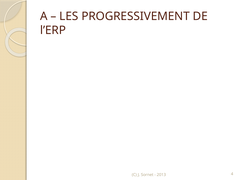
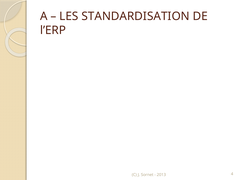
PROGRESSIVEMENT: PROGRESSIVEMENT -> STANDARDISATION
